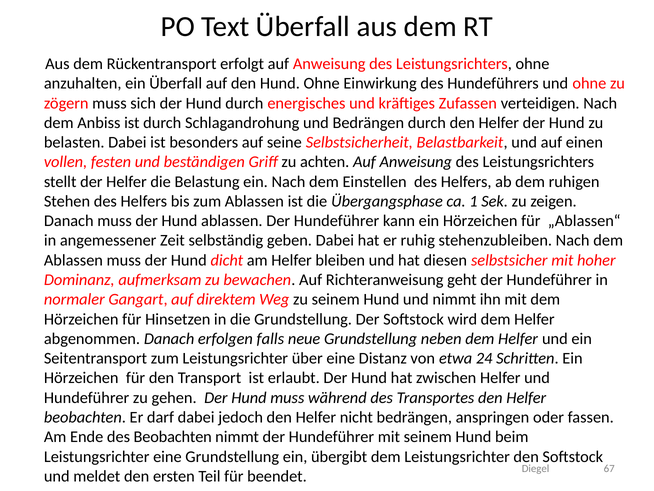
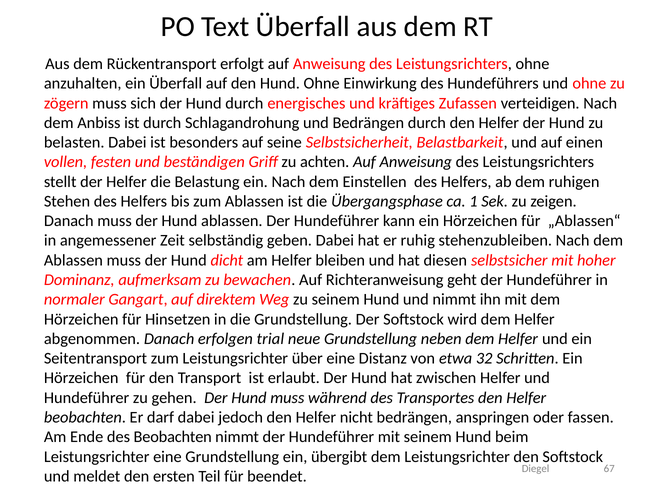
falls: falls -> trial
24: 24 -> 32
